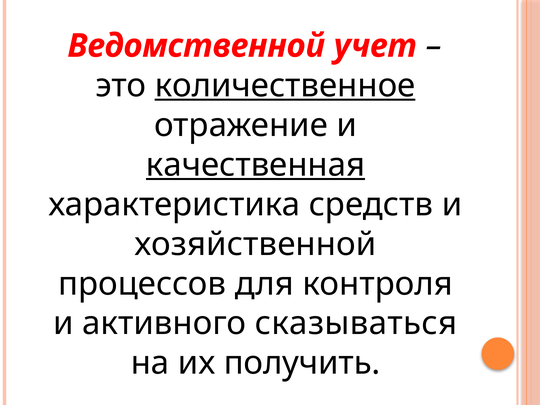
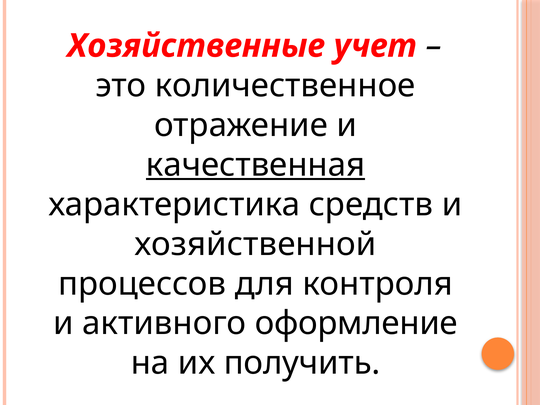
Ведомственной: Ведомственной -> Хозяйственные
количественное underline: present -> none
сказываться: сказываться -> оформление
